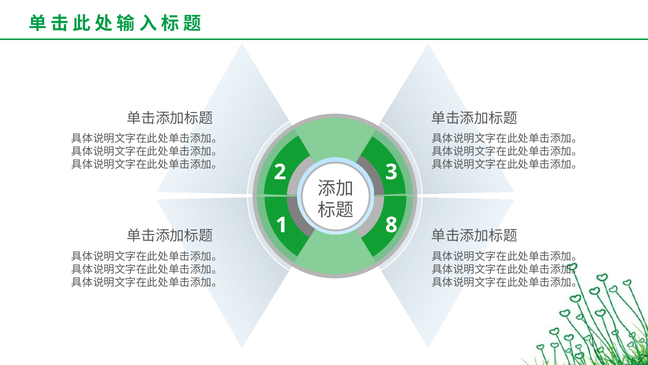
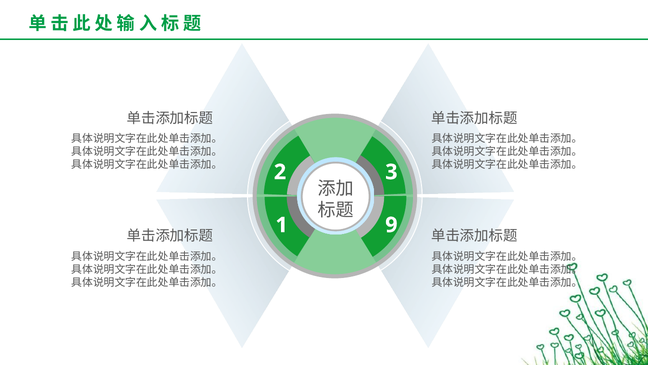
8: 8 -> 9
